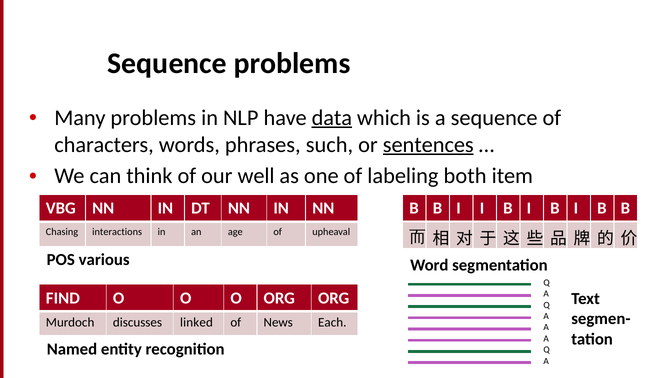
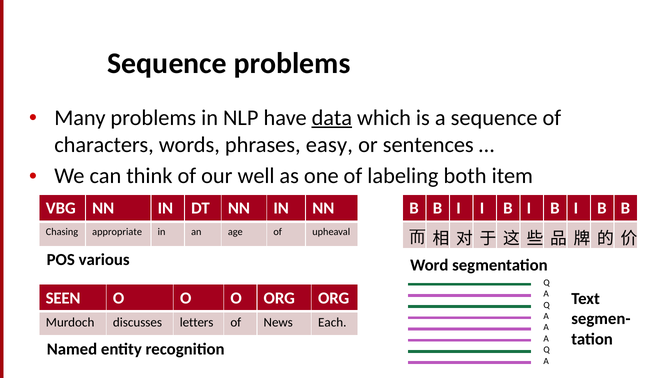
such: such -> easy
sentences underline: present -> none
interactions: interactions -> appropriate
FIND: FIND -> SEEN
linked: linked -> letters
